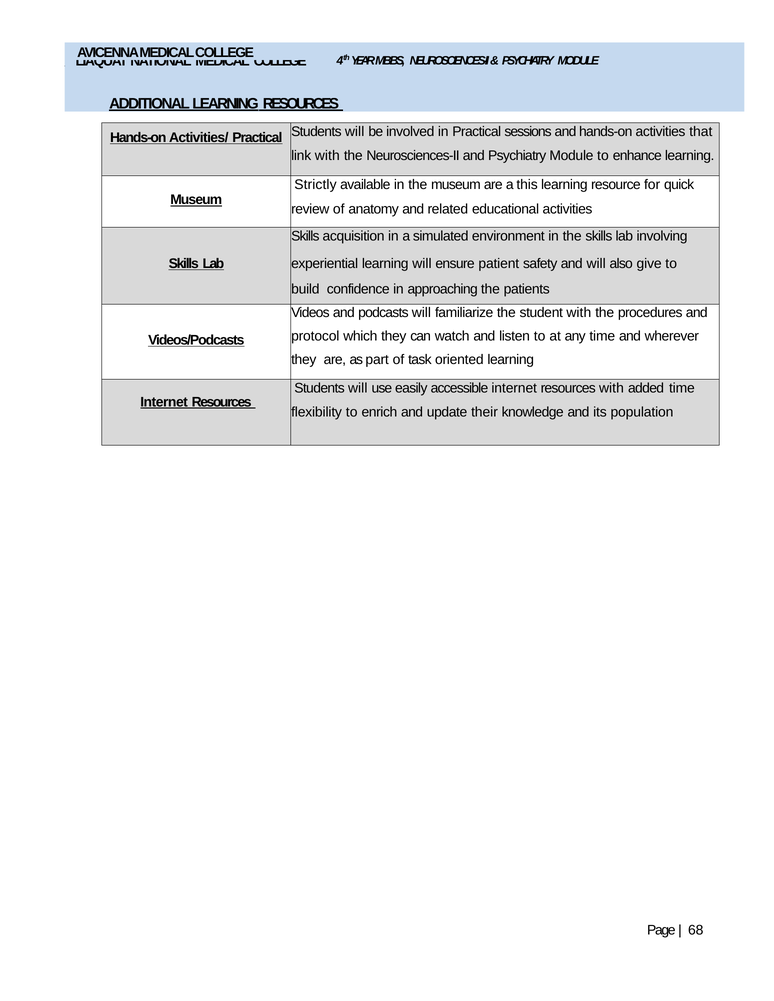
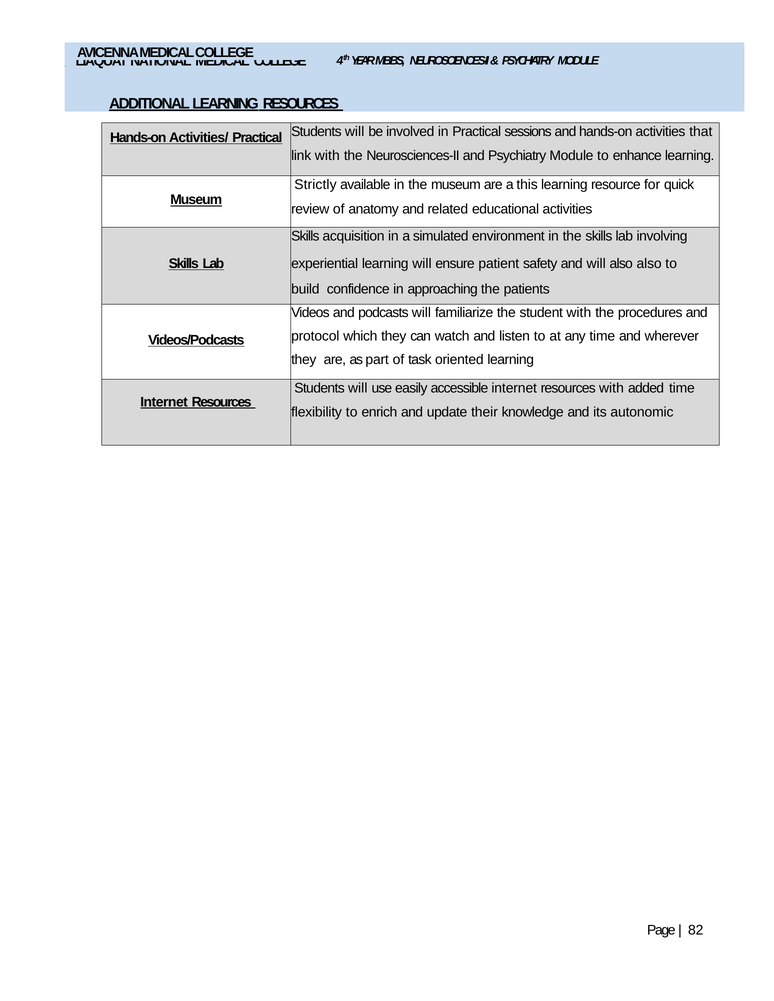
also give: give -> also
population: population -> autonomic
68: 68 -> 82
